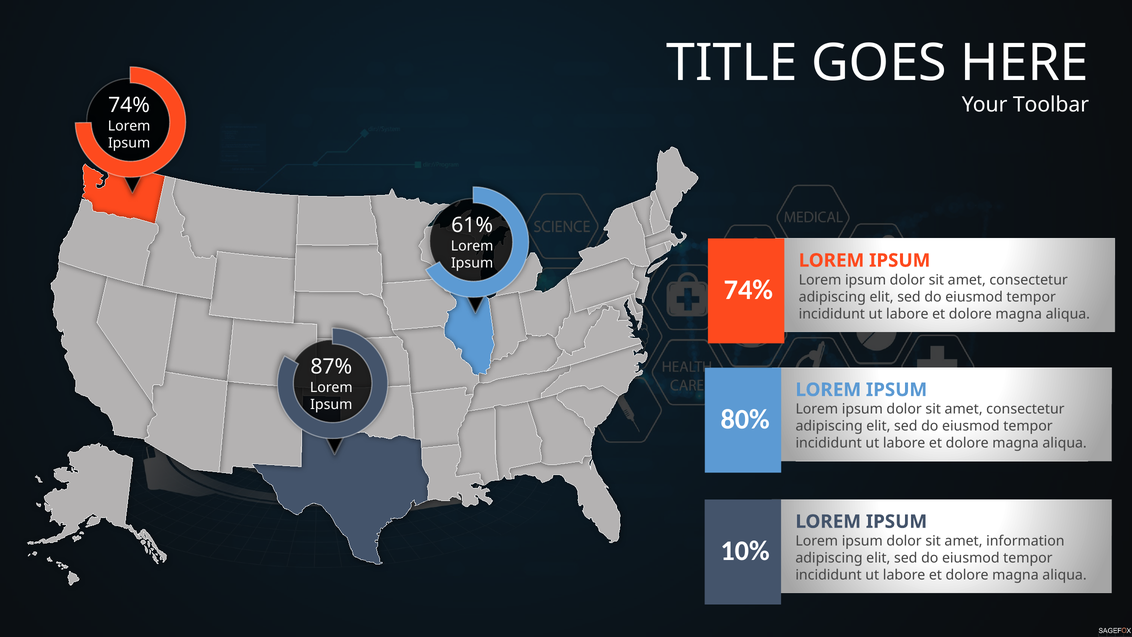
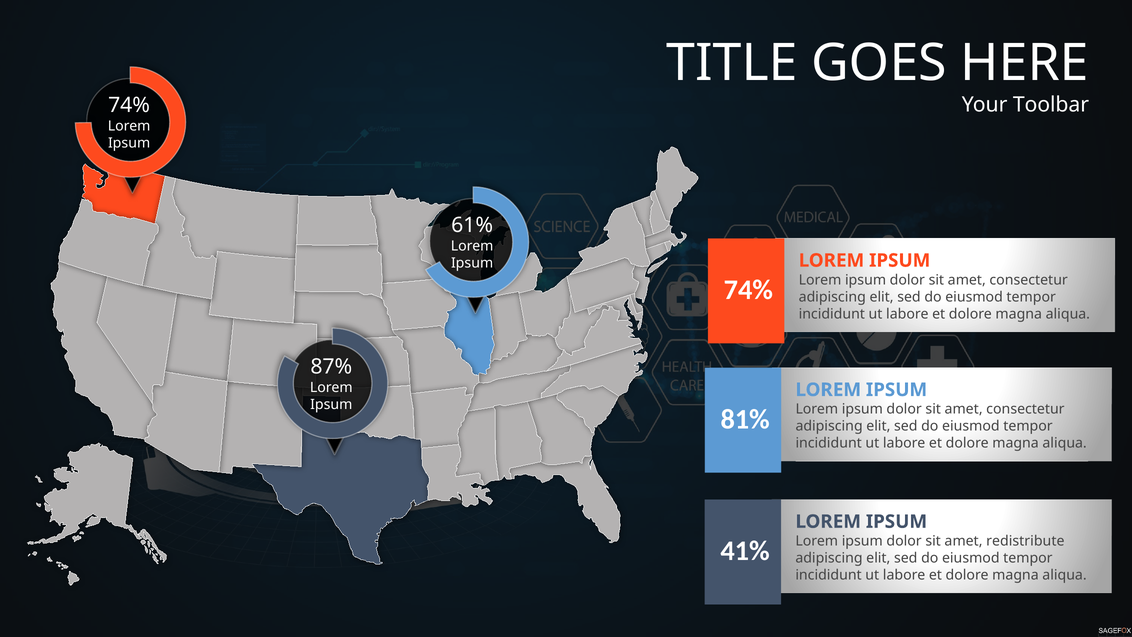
80%: 80% -> 81%
information: information -> redistribute
10%: 10% -> 41%
